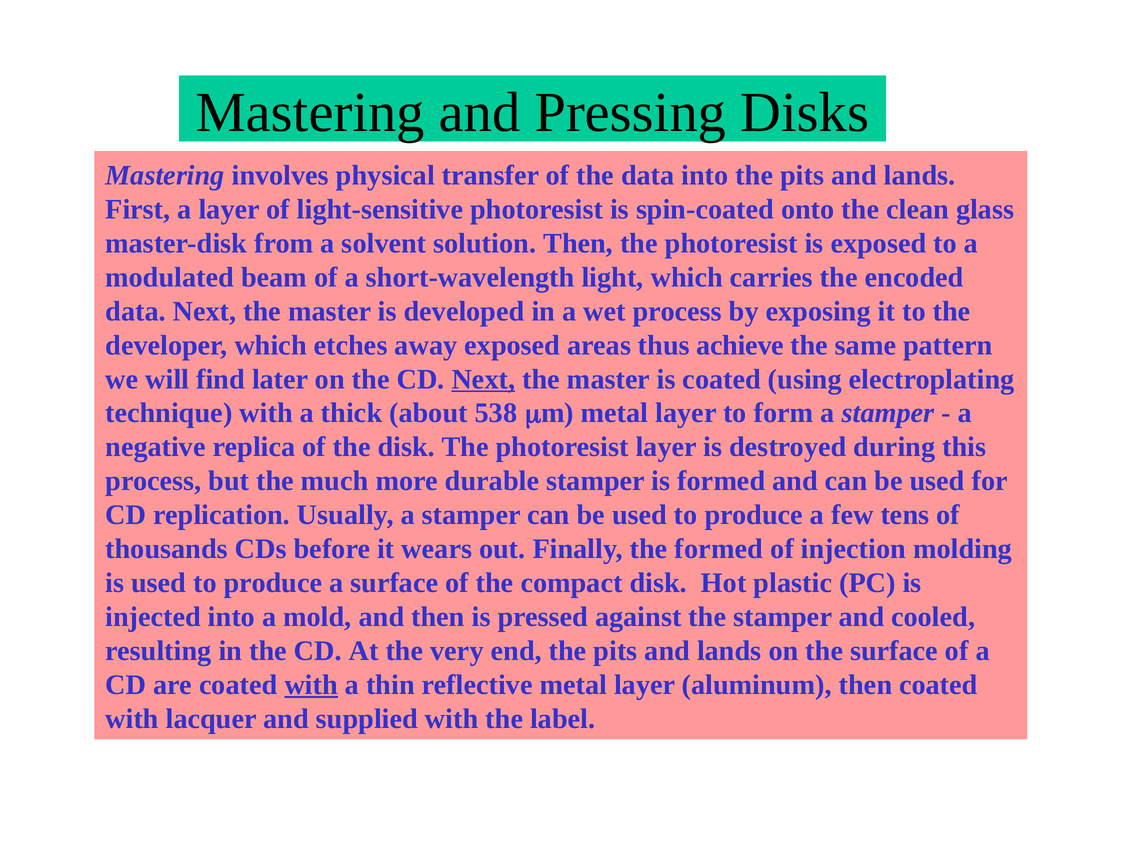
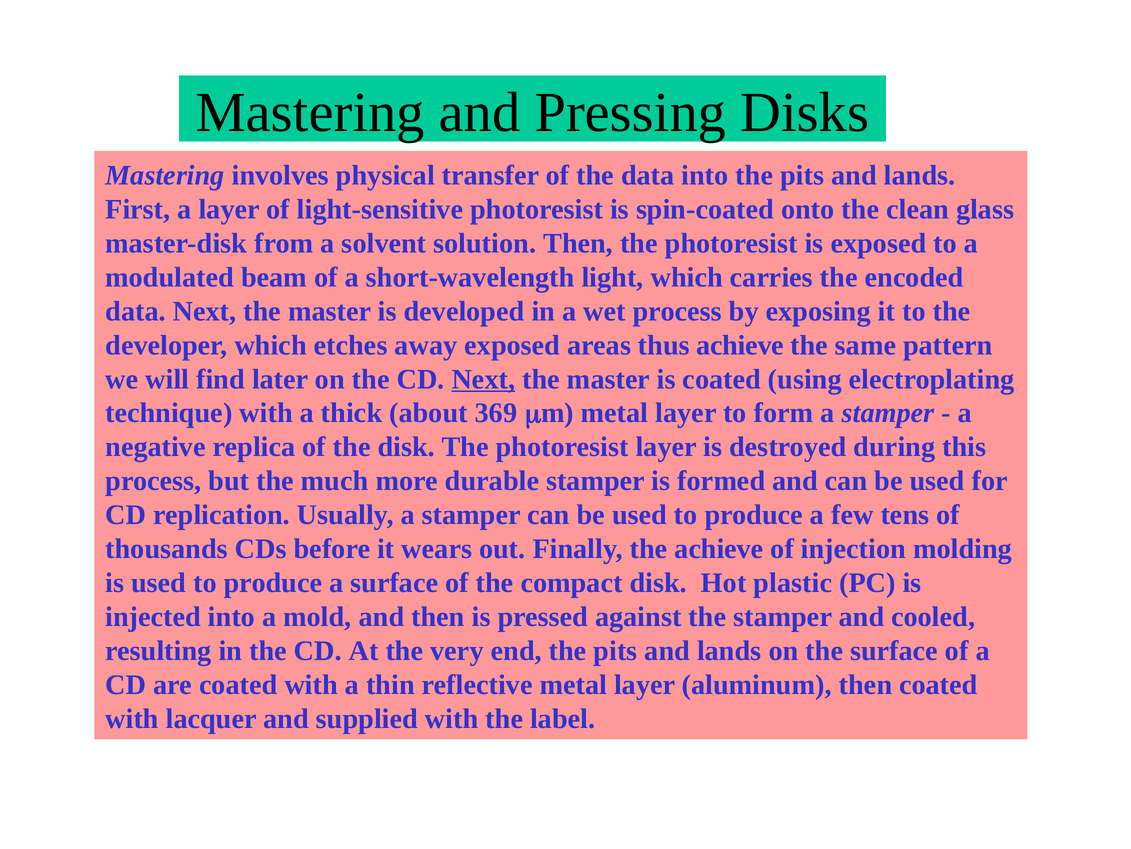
538: 538 -> 369
the formed: formed -> achieve
with at (311, 684) underline: present -> none
